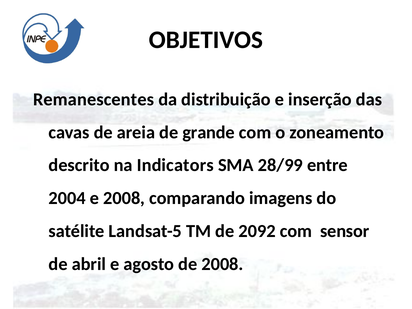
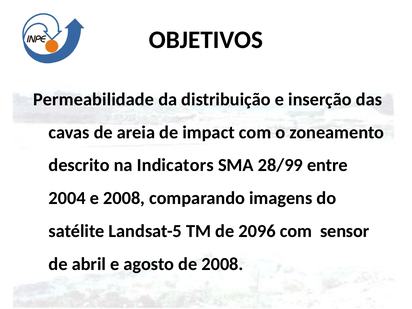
Remanescentes: Remanescentes -> Permeabilidade
grande: grande -> impact
2092: 2092 -> 2096
